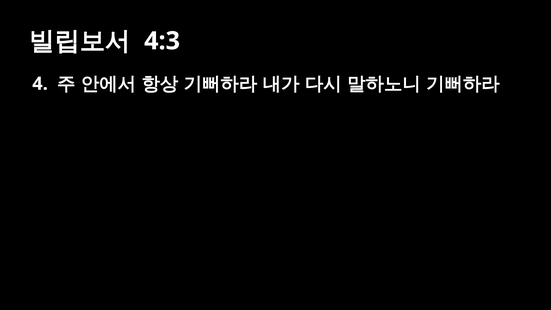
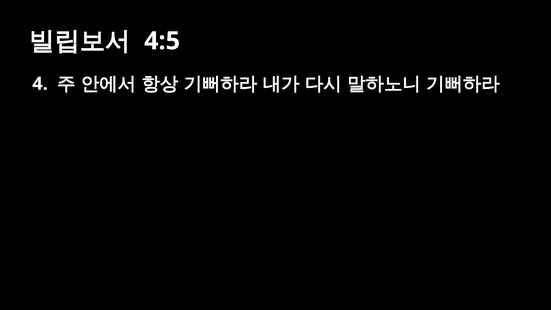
4:3: 4:3 -> 4:5
